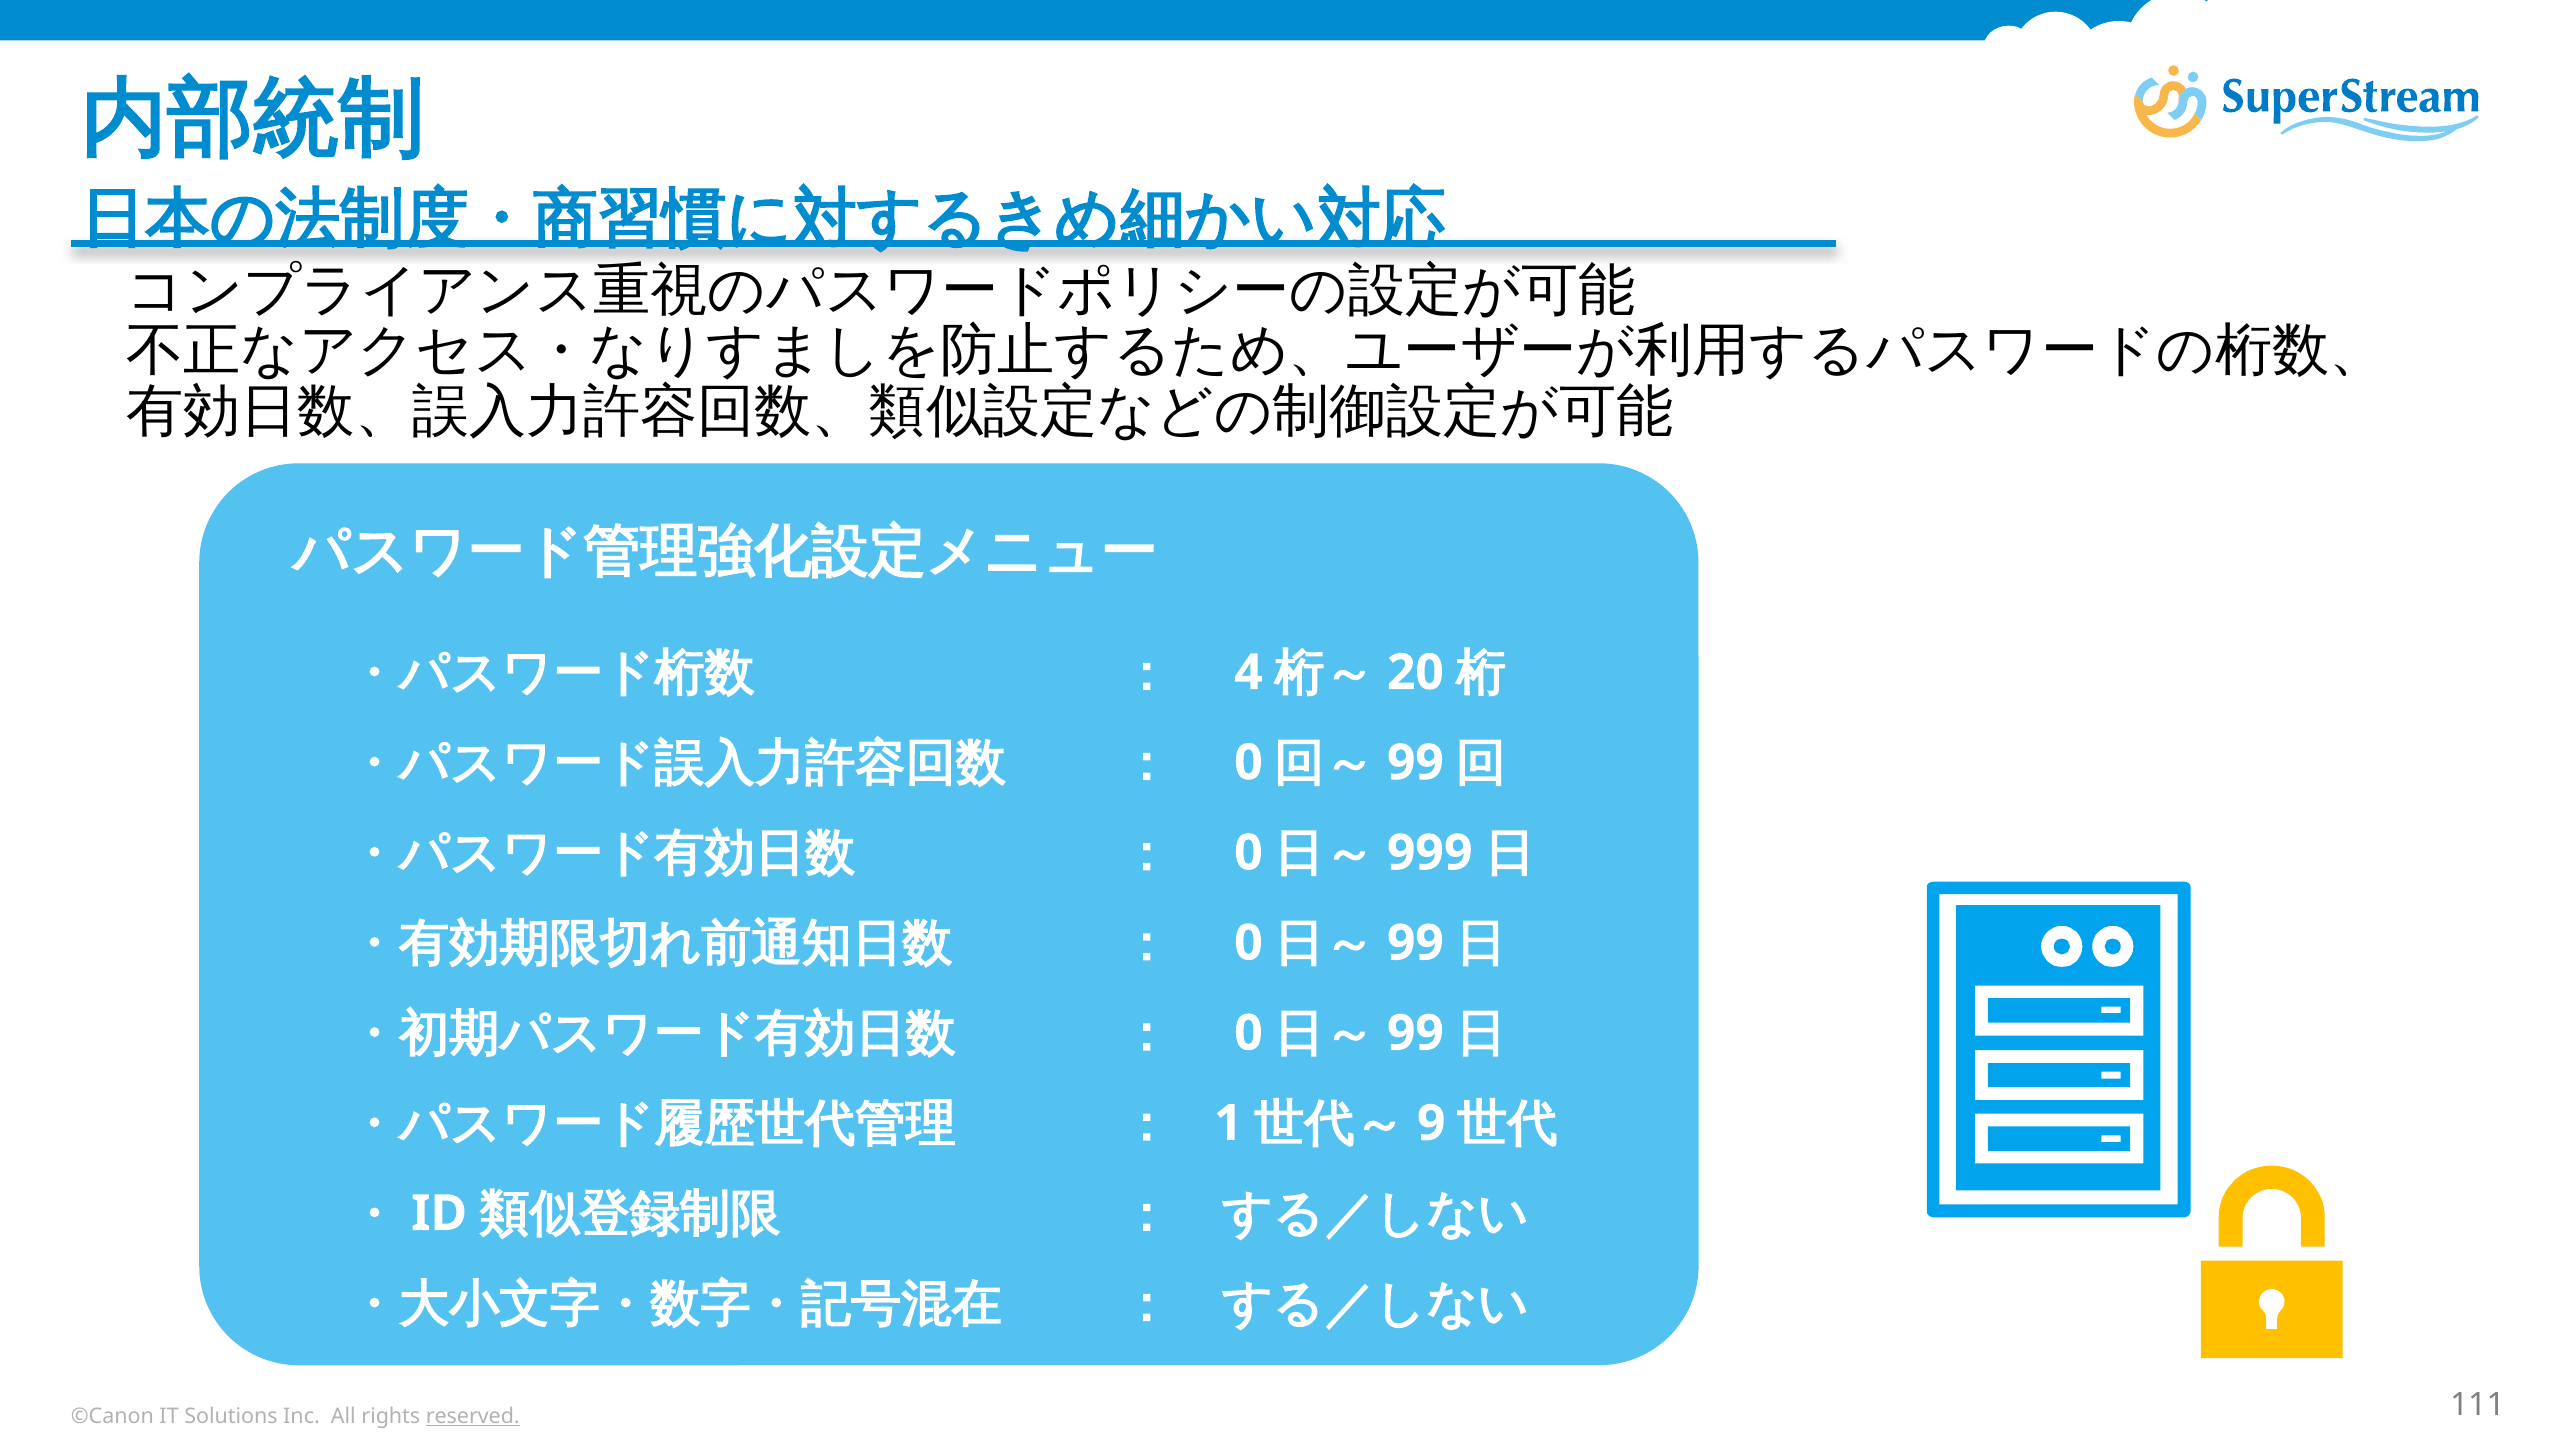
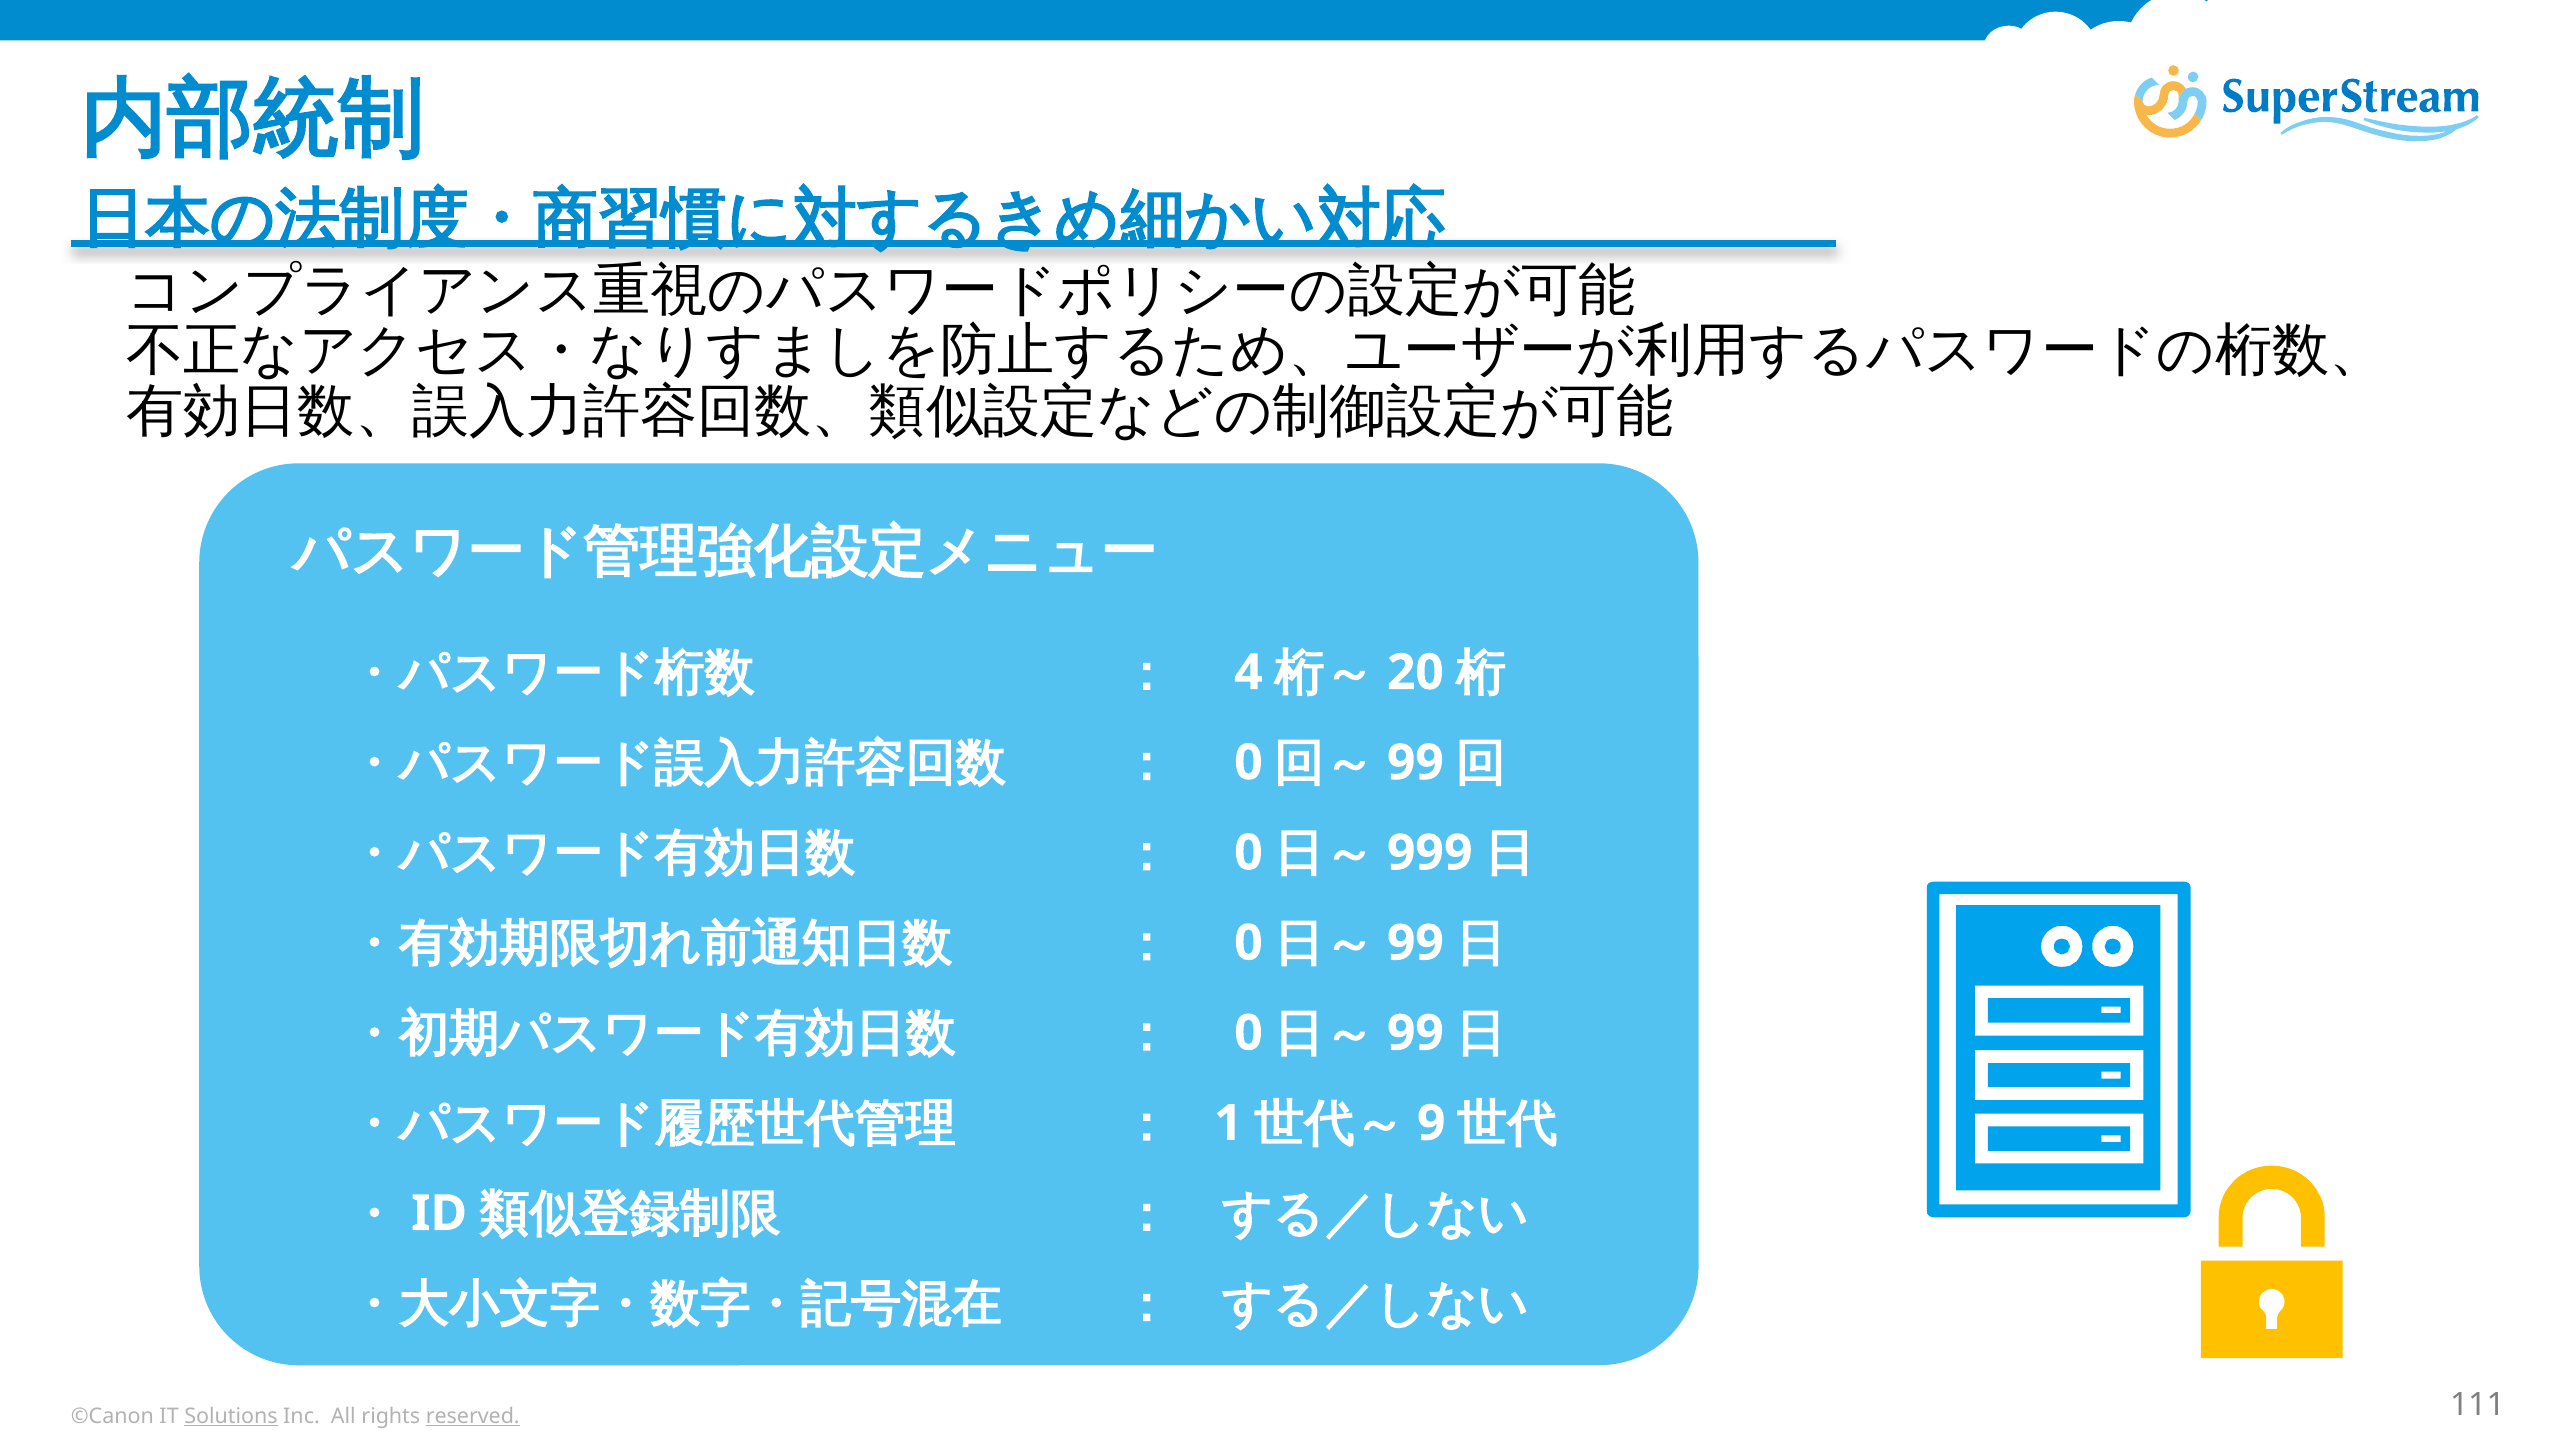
Solutions underline: none -> present
